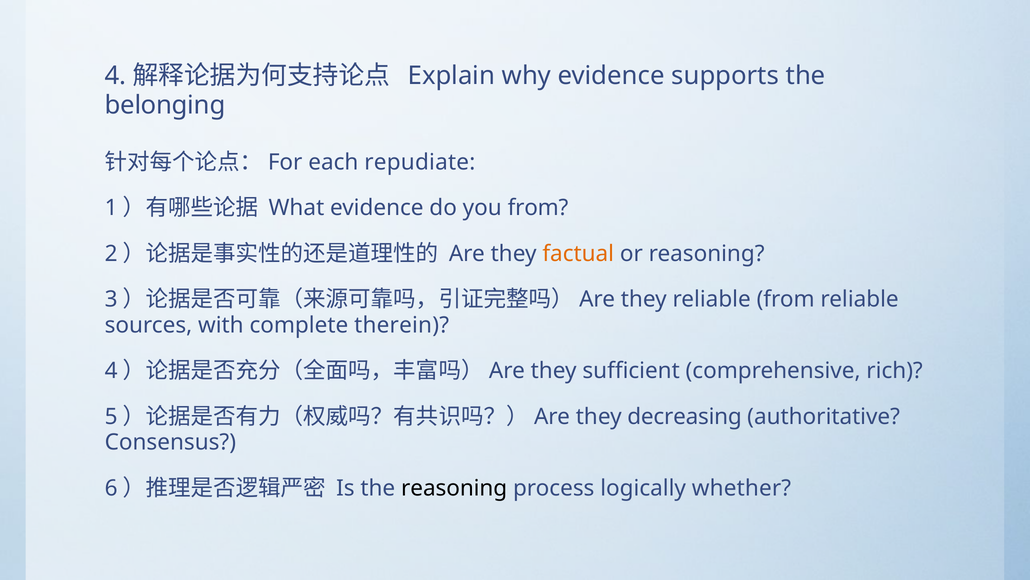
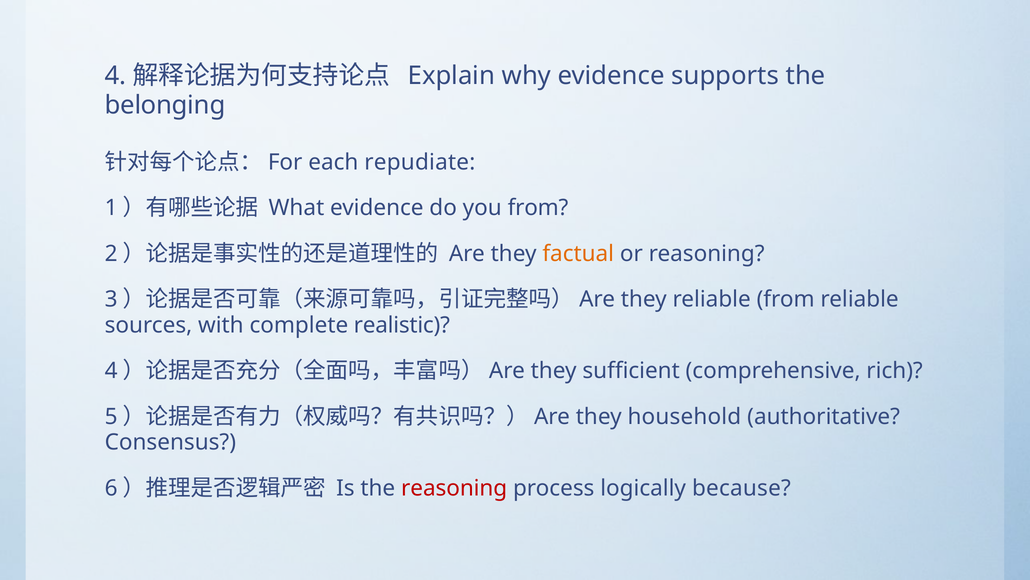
therein: therein -> realistic
decreasing: decreasing -> household
reasoning at (454, 488) colour: black -> red
whether: whether -> because
